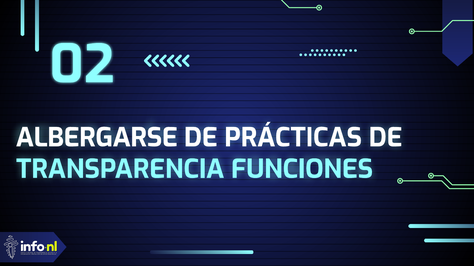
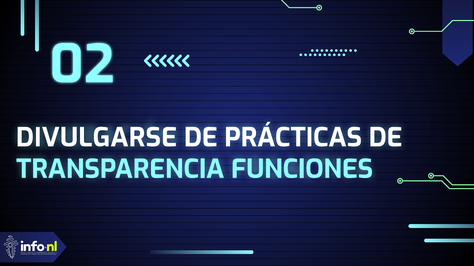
ALBERGARSE: ALBERGARSE -> DIVULGARSE
